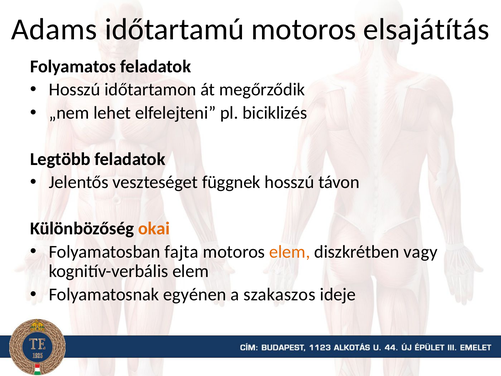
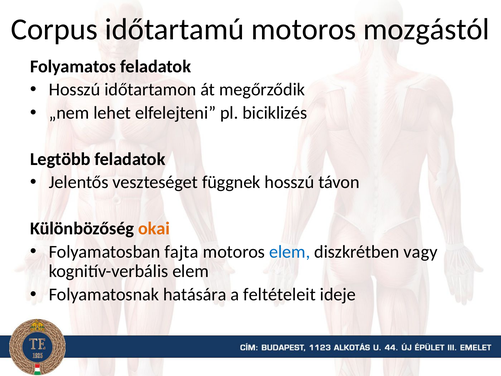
Adams: Adams -> Corpus
elsajátítás: elsajátítás -> mozgástól
elem at (290, 252) colour: orange -> blue
egyénen: egyénen -> hatására
szakaszos: szakaszos -> feltételeit
